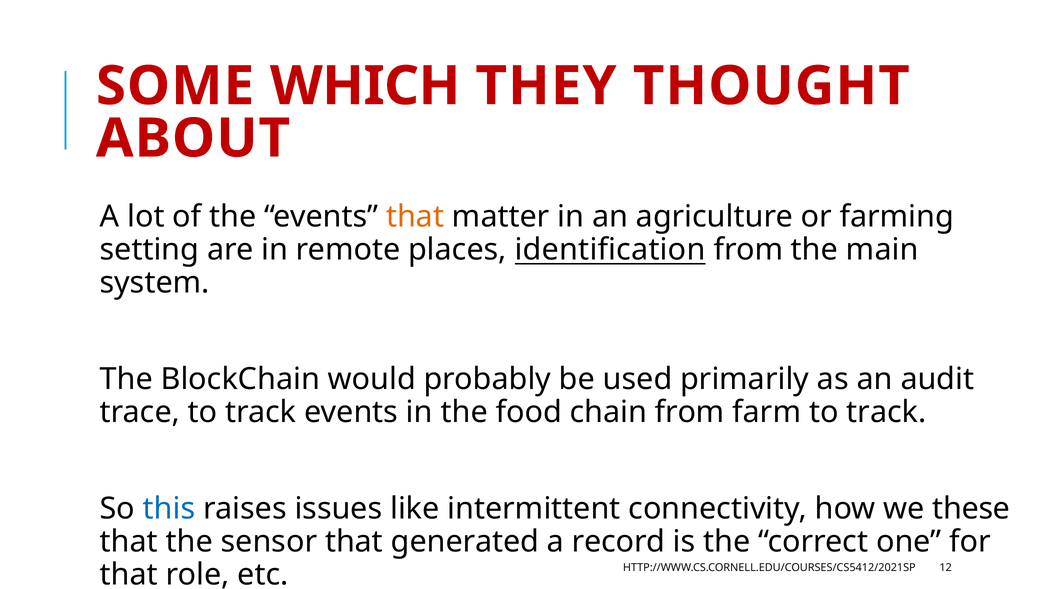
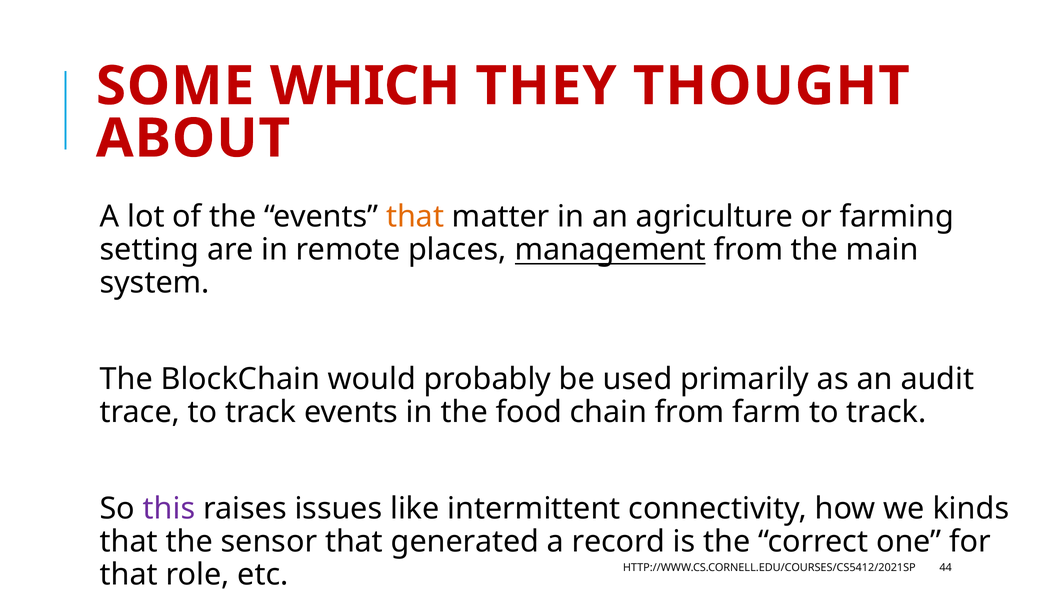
identification: identification -> management
this colour: blue -> purple
these: these -> kinds
12: 12 -> 44
